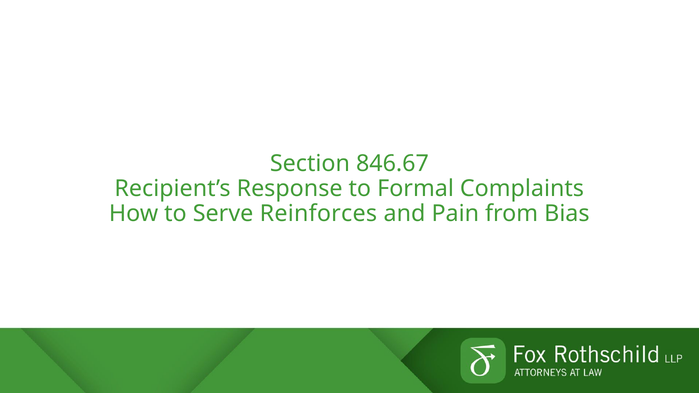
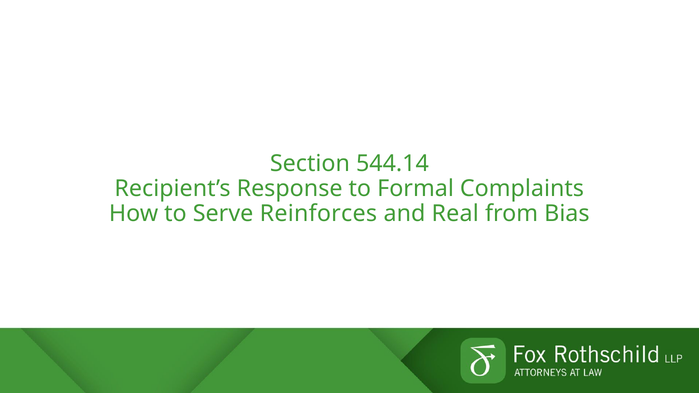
846.67: 846.67 -> 544.14
Pain: Pain -> Real
